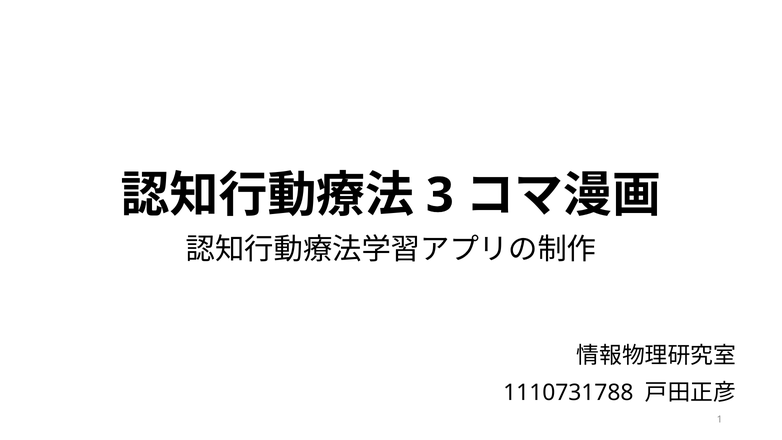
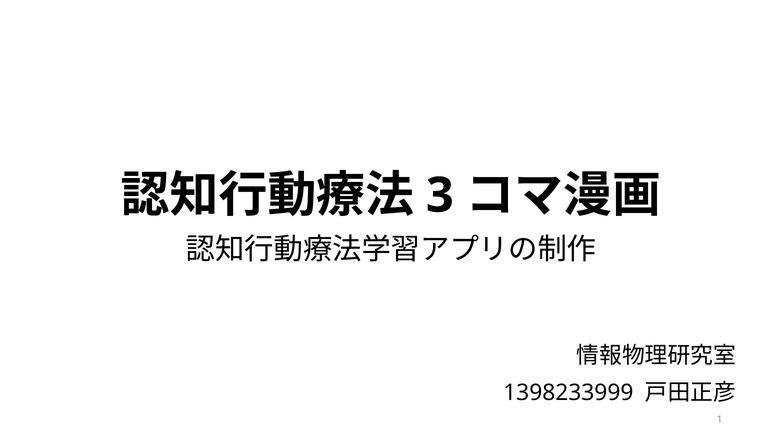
1110731788: 1110731788 -> 1398233999
